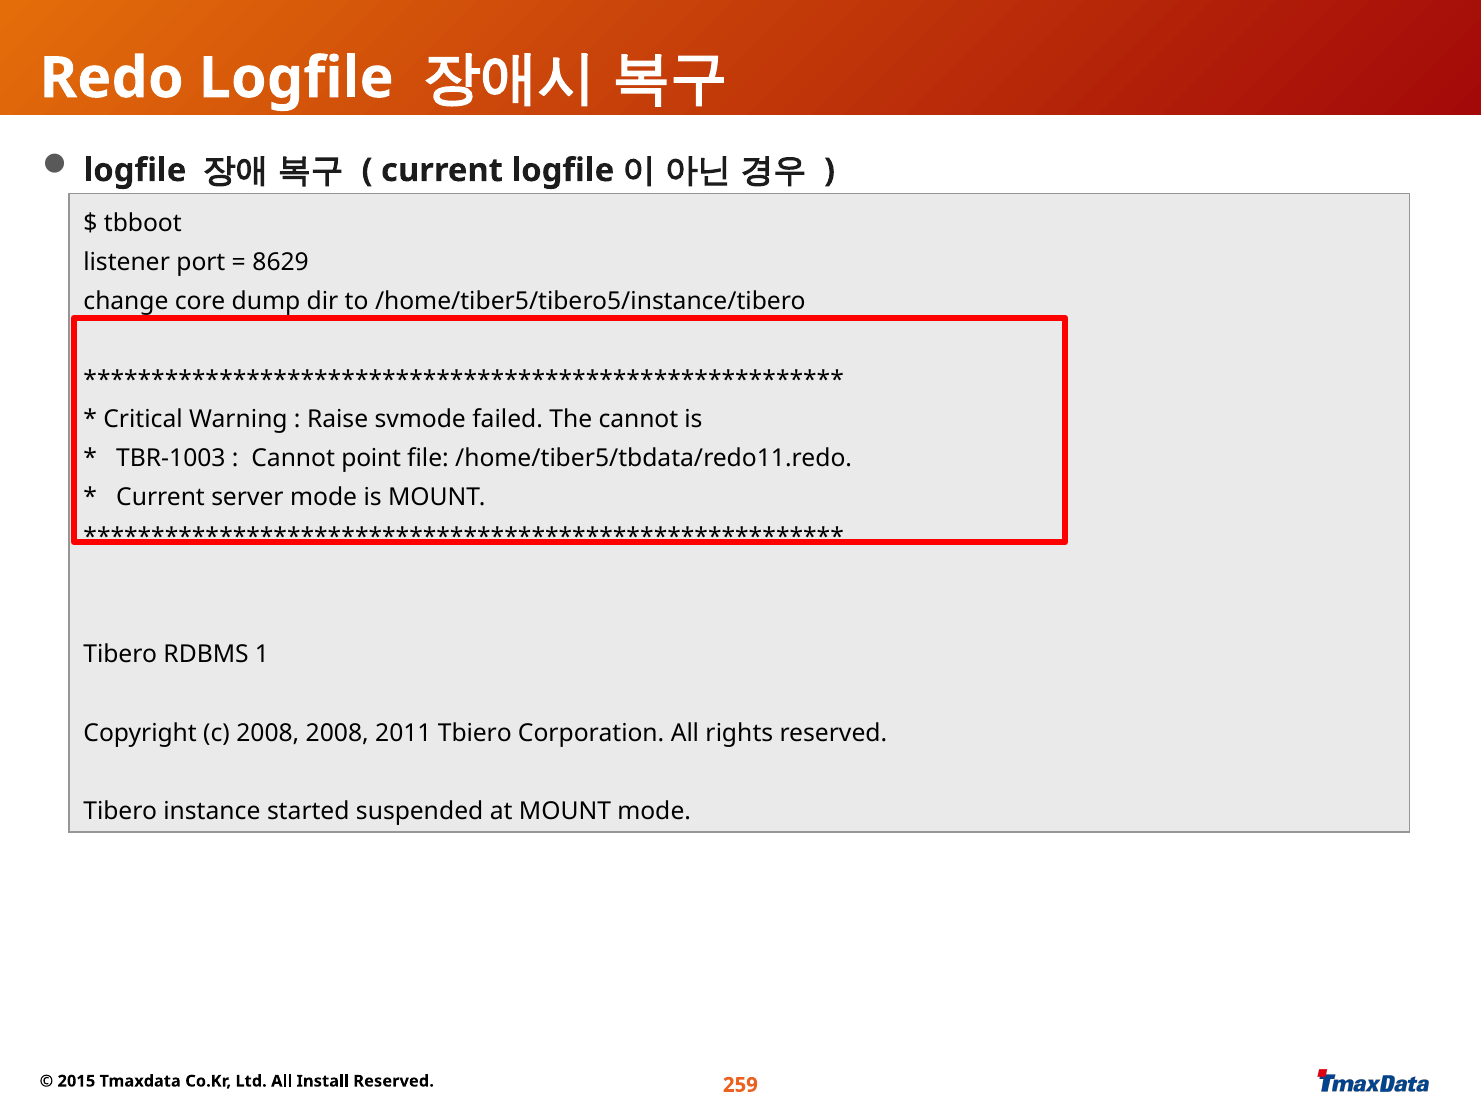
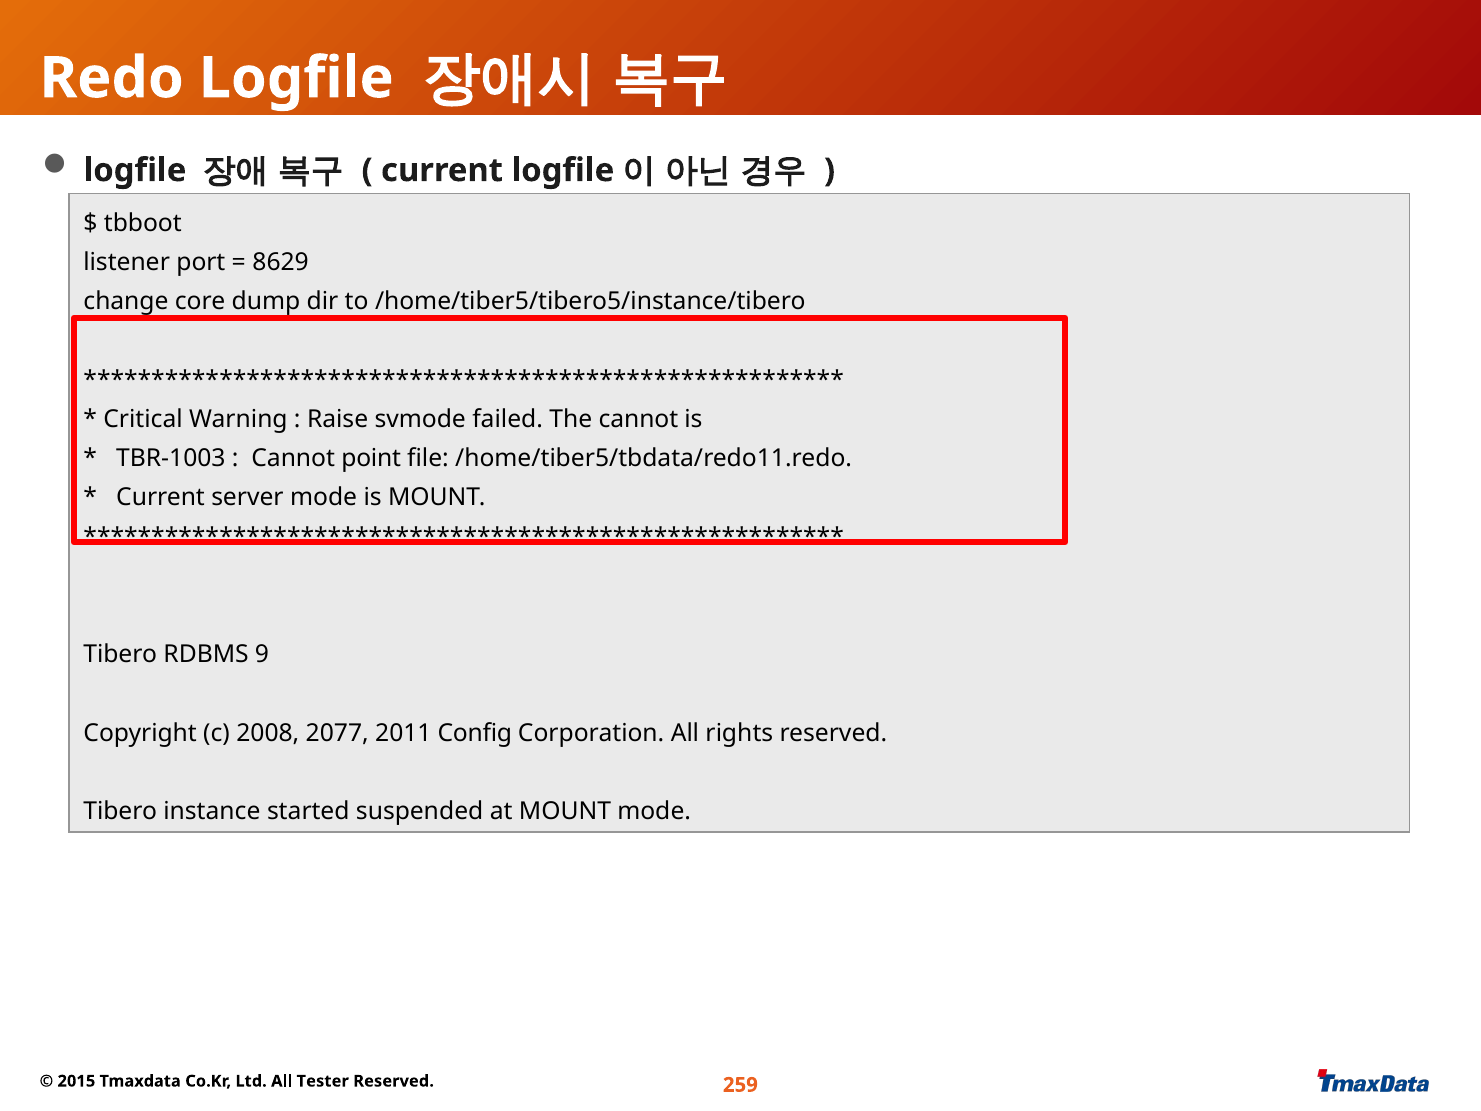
1: 1 -> 9
2008 2008: 2008 -> 2077
Tbiero: Tbiero -> Config
Install: Install -> Tester
